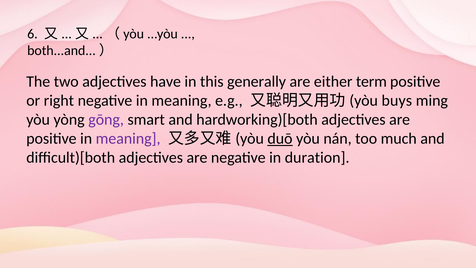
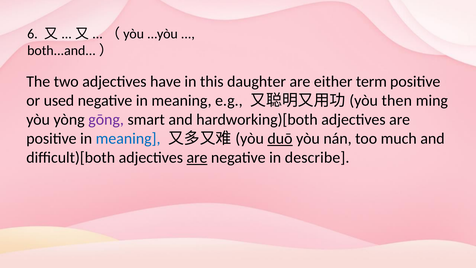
generally: generally -> daughter
right: right -> used
buys: buys -> then
meaning at (128, 139) colour: purple -> blue
are at (197, 158) underline: none -> present
duration: duration -> describe
